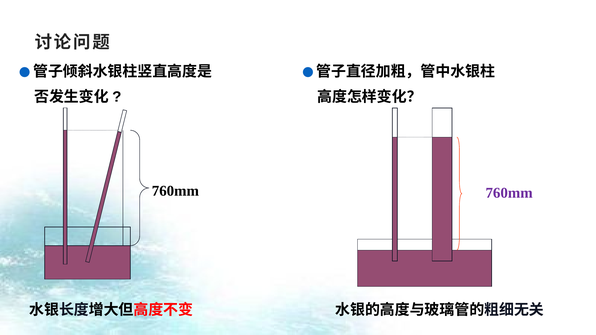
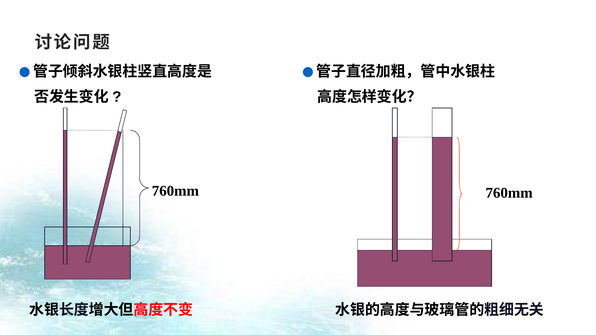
760mm at (509, 193) colour: purple -> black
